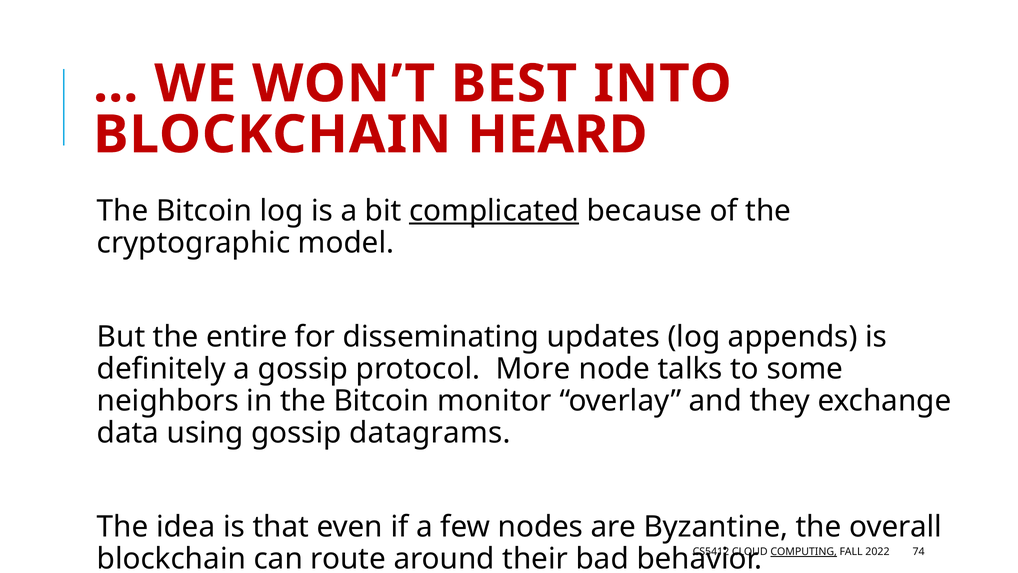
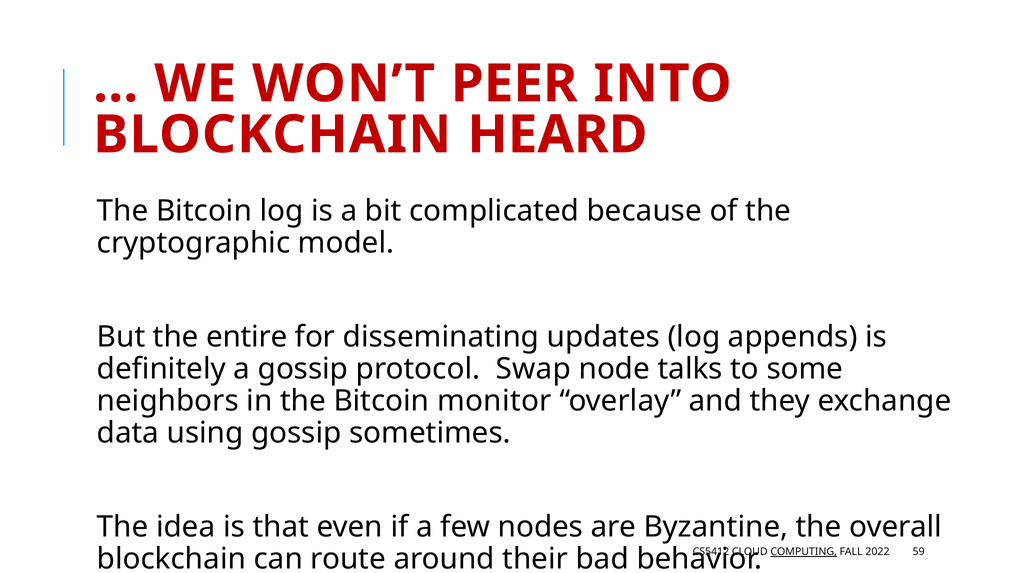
BEST: BEST -> PEER
complicated underline: present -> none
More: More -> Swap
datagrams: datagrams -> sometimes
74: 74 -> 59
